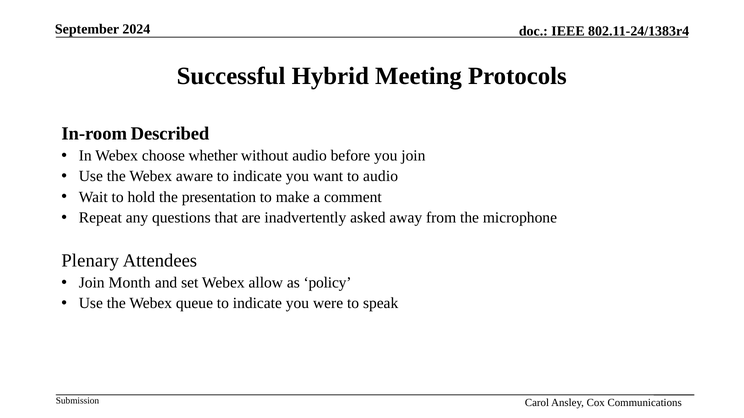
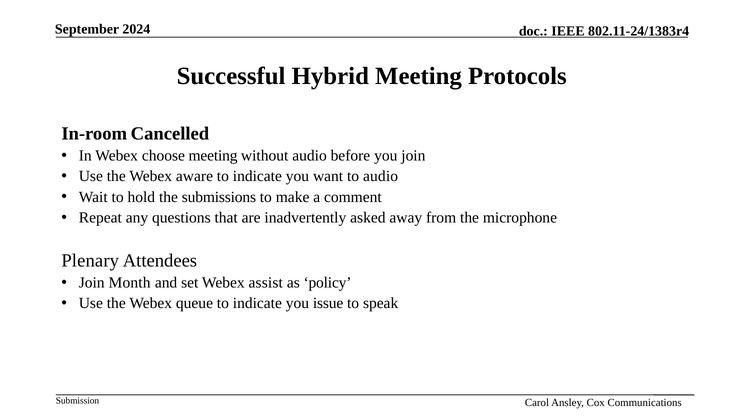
Described: Described -> Cancelled
choose whether: whether -> meeting
presentation: presentation -> submissions
allow: allow -> assist
were: were -> issue
